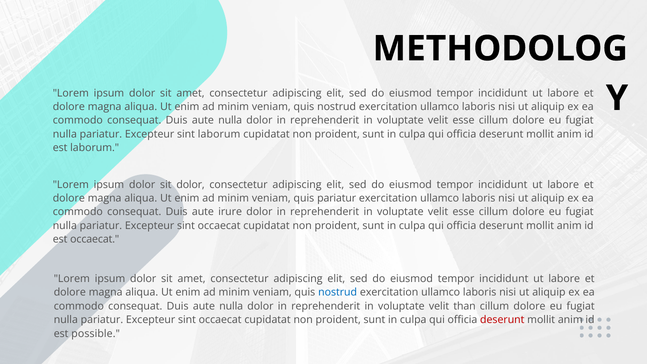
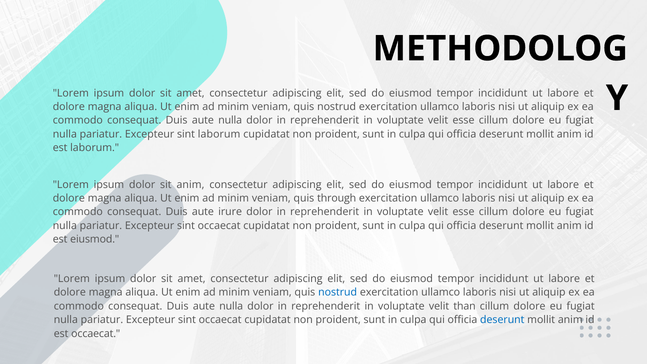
sit dolor: dolor -> anim
quis pariatur: pariatur -> through
est occaecat: occaecat -> eiusmod
deserunt at (502, 320) colour: red -> blue
est possible: possible -> occaecat
